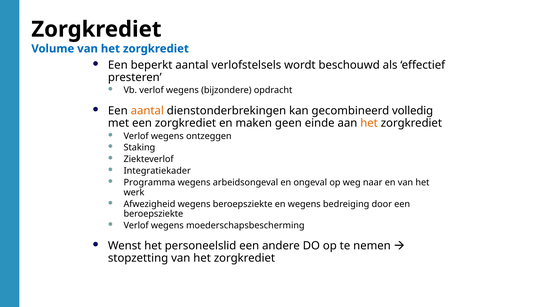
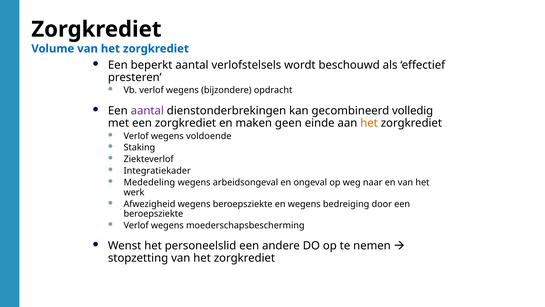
aantal at (147, 111) colour: orange -> purple
ontzeggen: ontzeggen -> voldoende
Programma: Programma -> Mededeling
